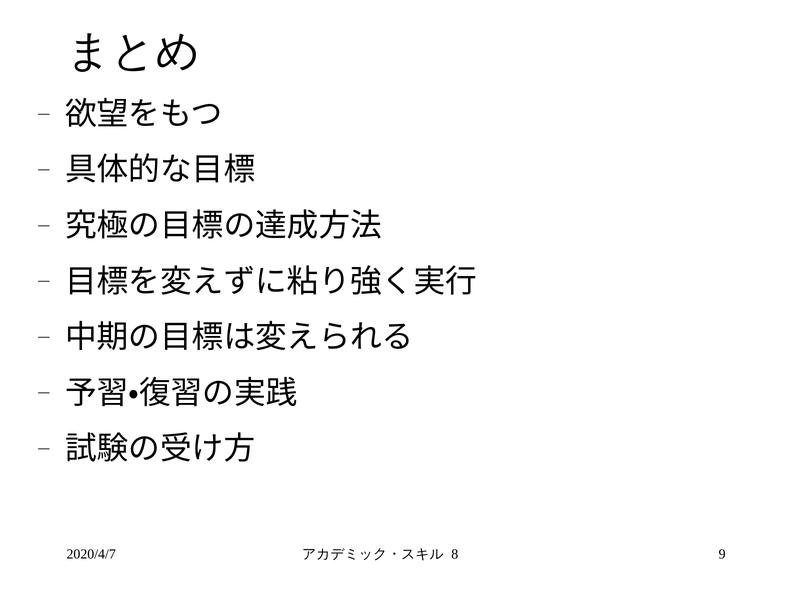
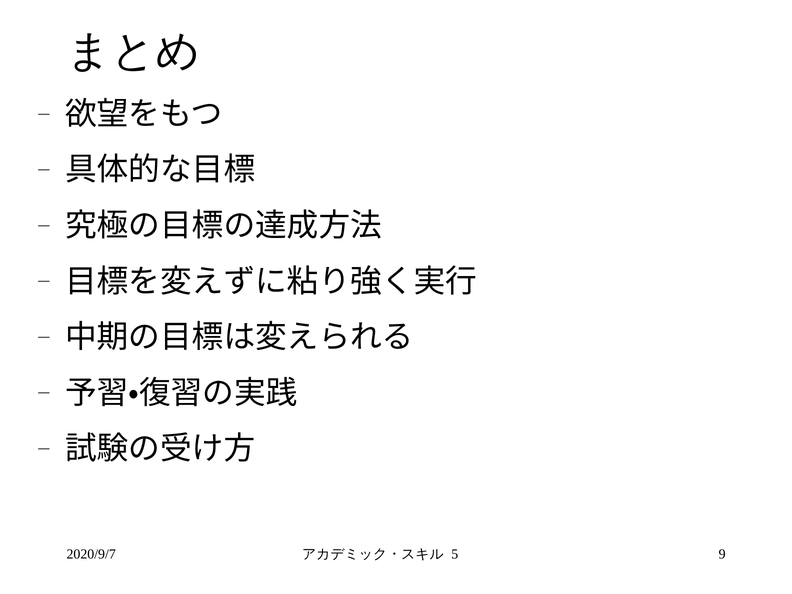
2020/4/7: 2020/4/7 -> 2020/9/7
8: 8 -> 5
